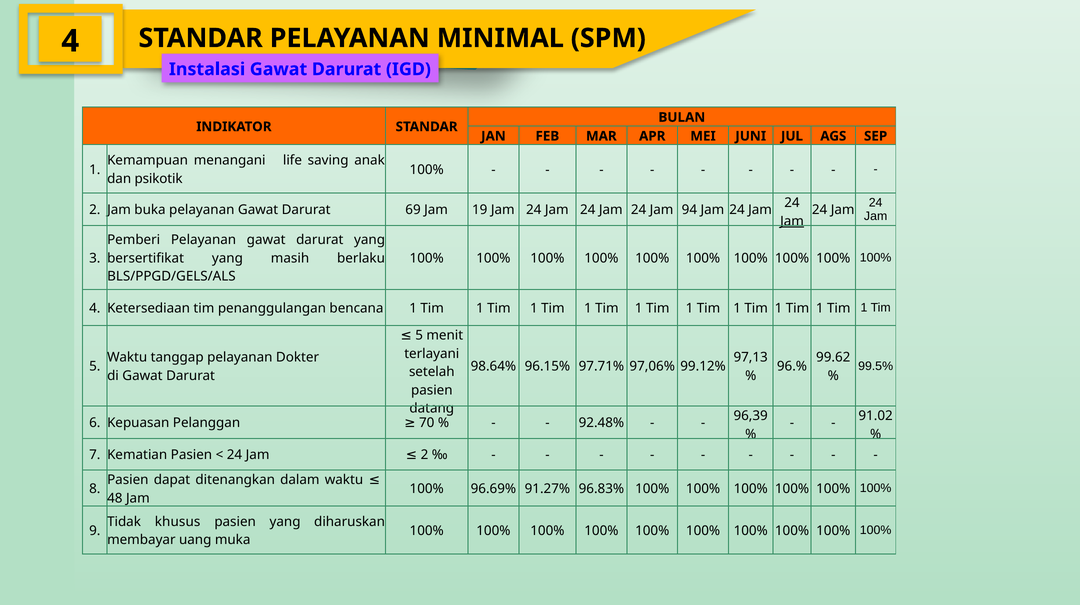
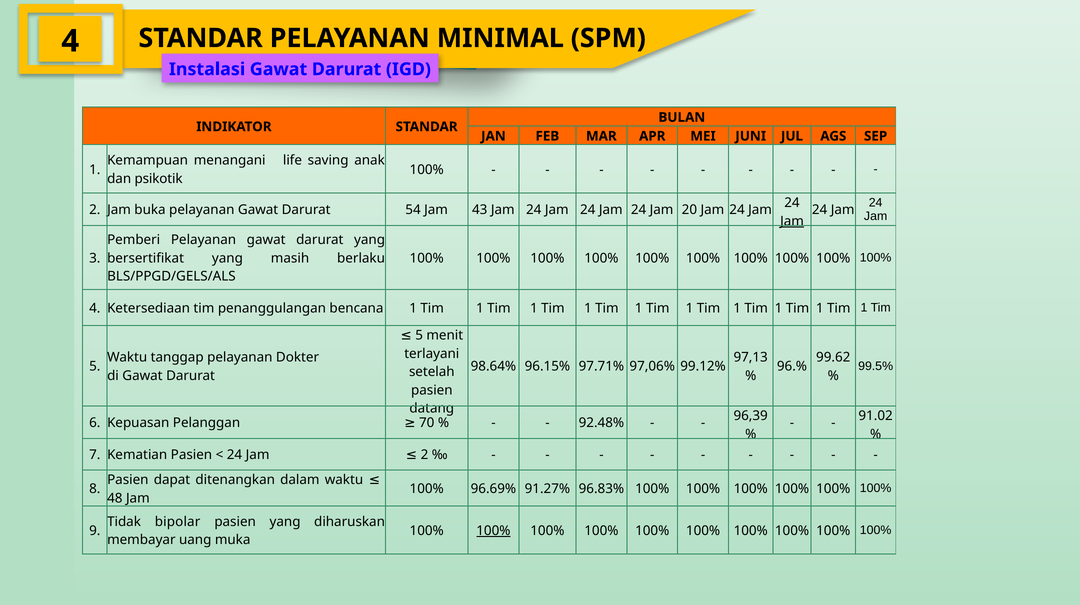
69: 69 -> 54
19: 19 -> 43
94: 94 -> 20
khusus: khusus -> bipolar
100% at (493, 531) underline: none -> present
